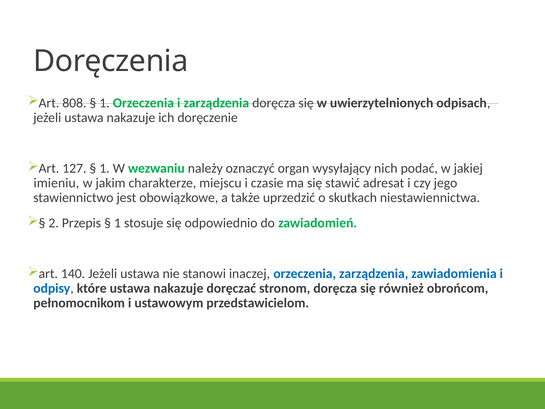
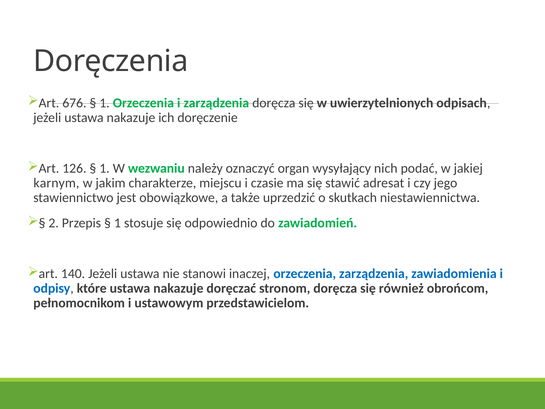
808: 808 -> 676
127: 127 -> 126
imieniu: imieniu -> karnym
